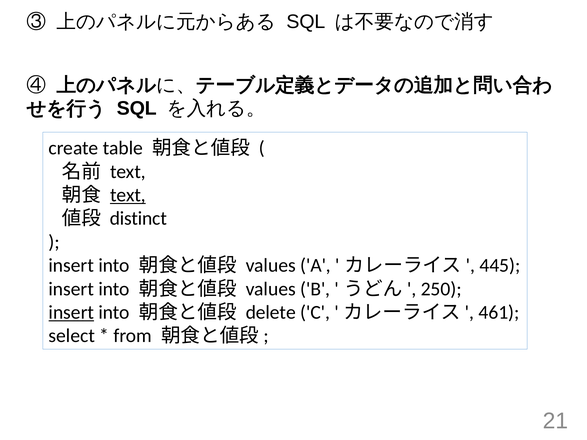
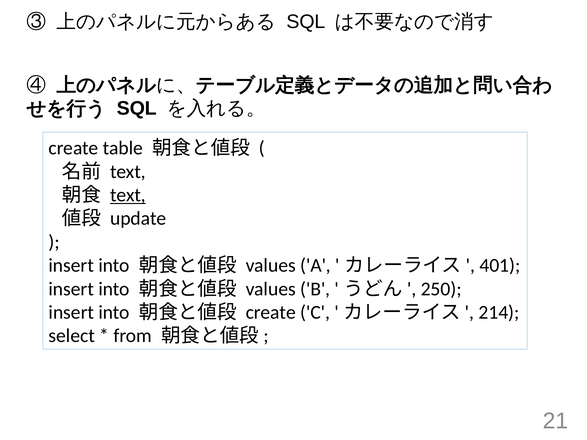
distinct: distinct -> update
445: 445 -> 401
insert at (71, 313) underline: present -> none
delete at (271, 313): delete -> create
461: 461 -> 214
